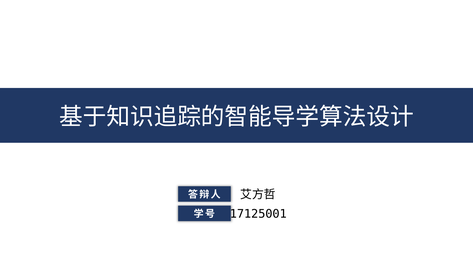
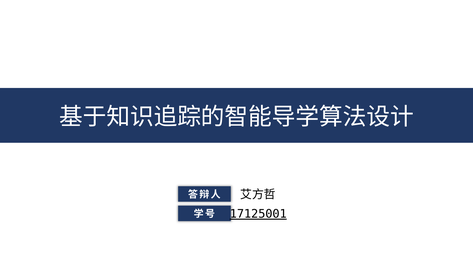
17125001 underline: none -> present
